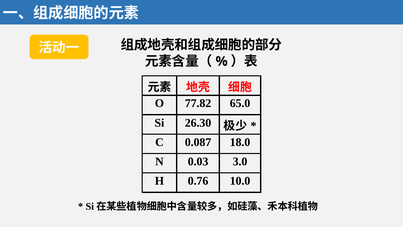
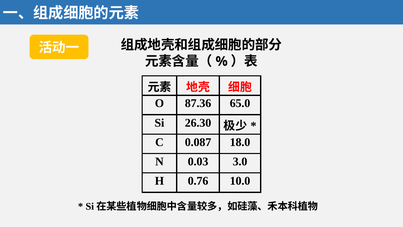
77.82: 77.82 -> 87.36
